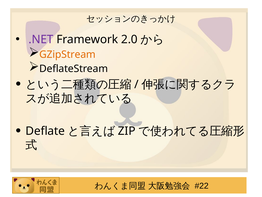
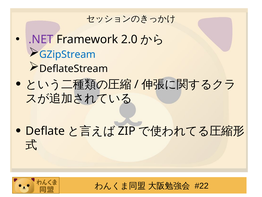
GZipStream colour: orange -> blue
